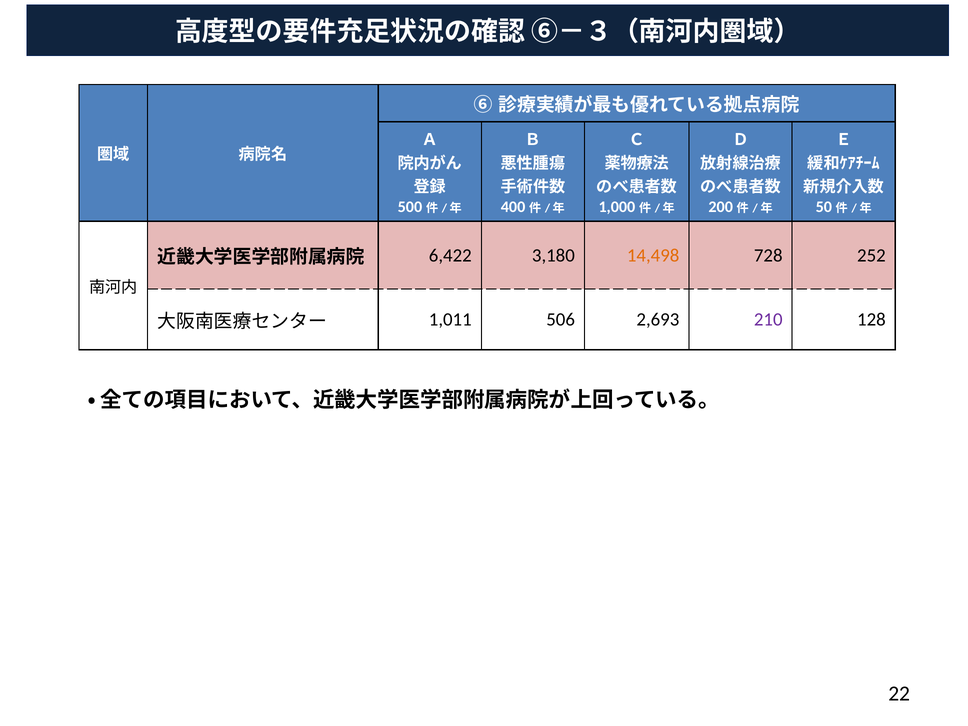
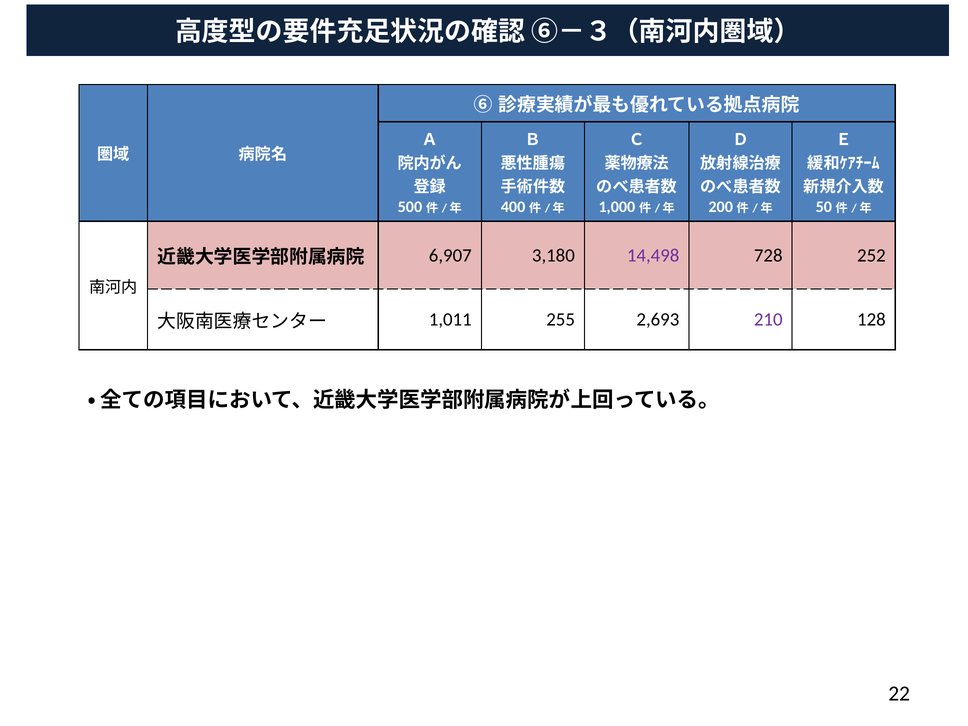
6,422: 6,422 -> 6,907
14,498 colour: orange -> purple
506: 506 -> 255
